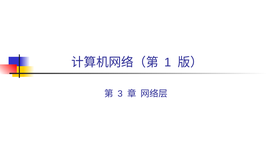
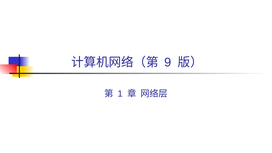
1: 1 -> 9
3: 3 -> 1
